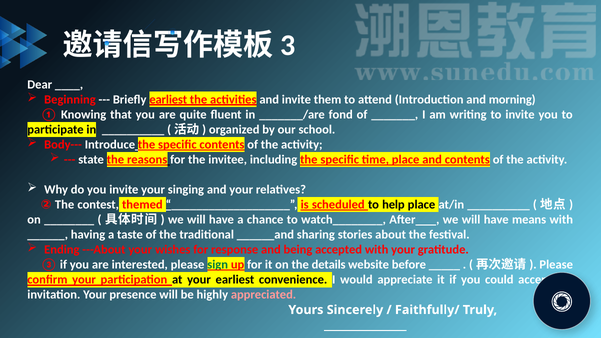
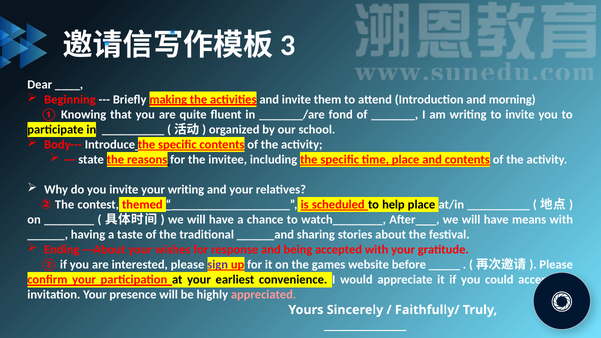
Briefly earliest: earliest -> making
your singing: singing -> writing
sign colour: green -> purple
details: details -> games
